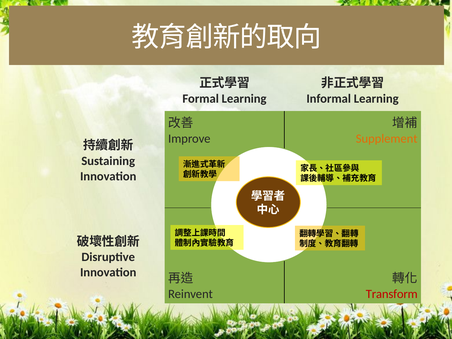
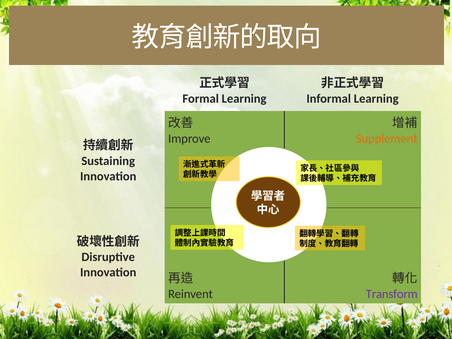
Transform colour: red -> purple
